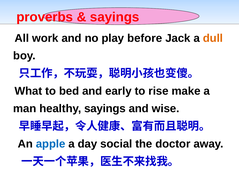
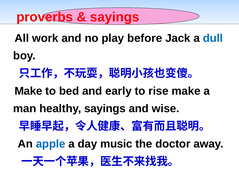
dull colour: orange -> blue
What at (28, 91): What -> Make
social: social -> music
